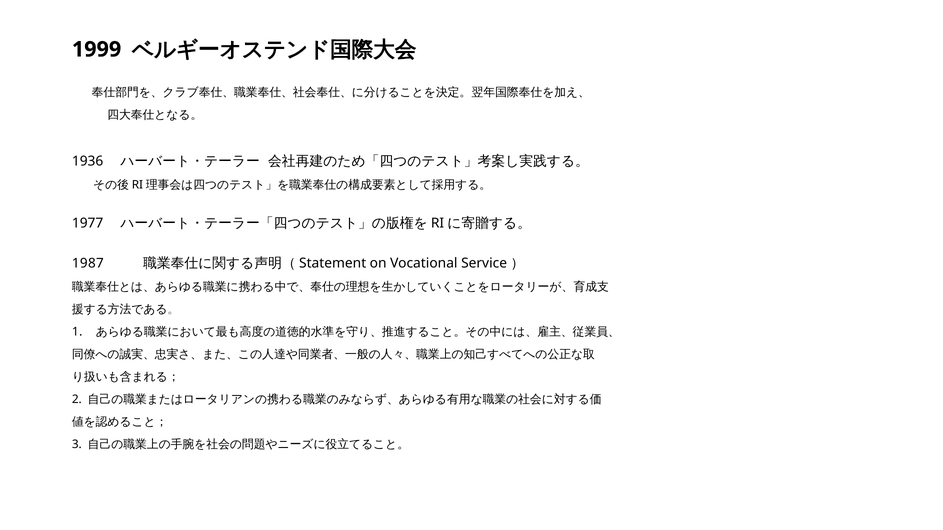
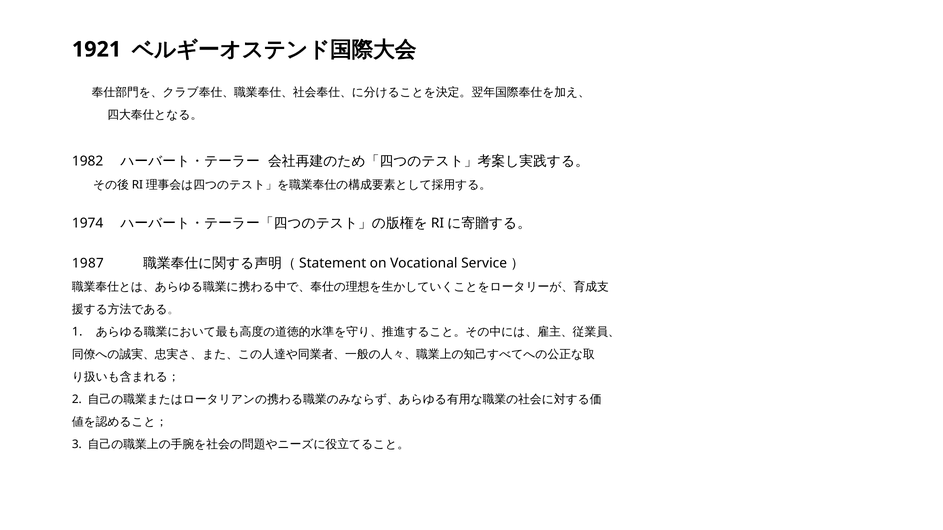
1999: 1999 -> 1921
1936: 1936 -> 1982
1977: 1977 -> 1974
